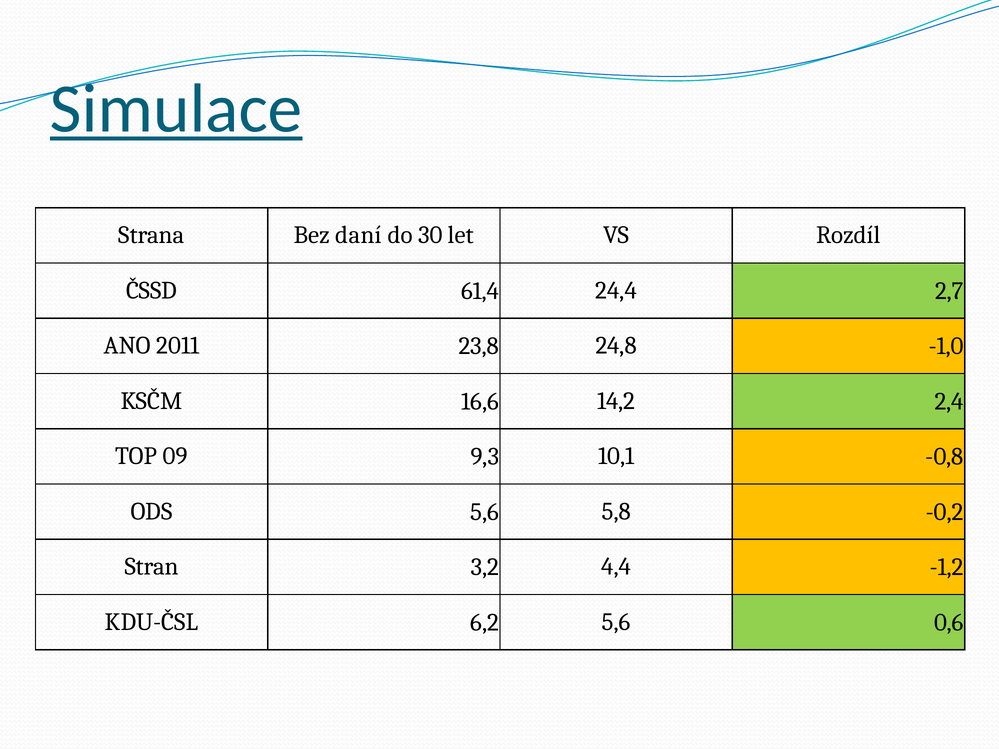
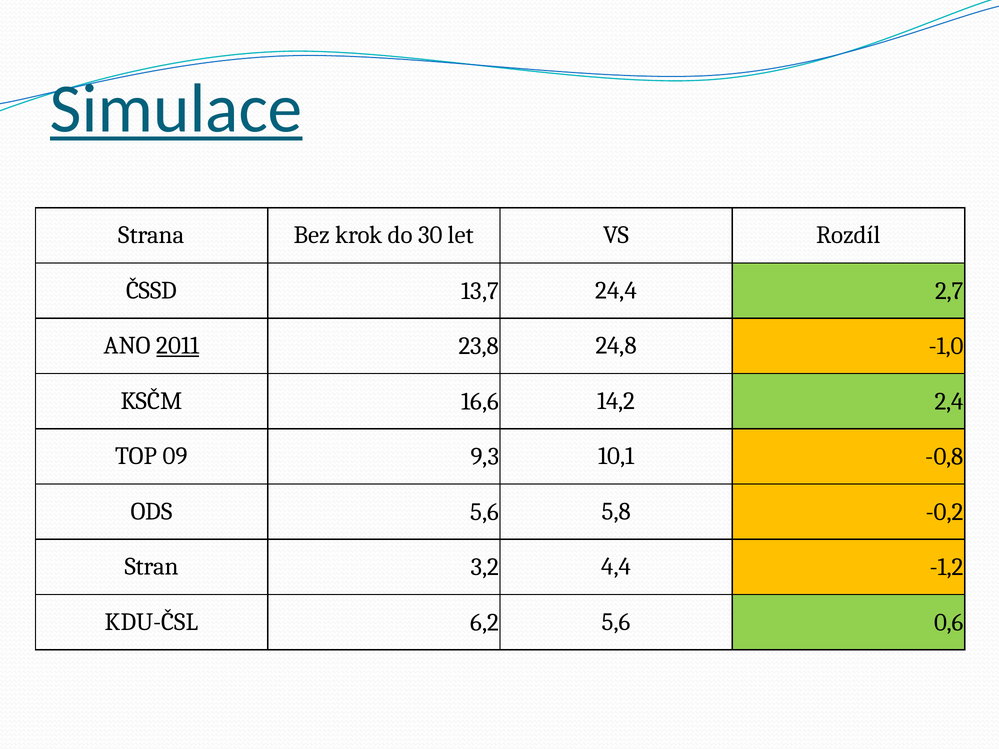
daní: daní -> krok
61,4: 61,4 -> 13,7
2011 underline: none -> present
